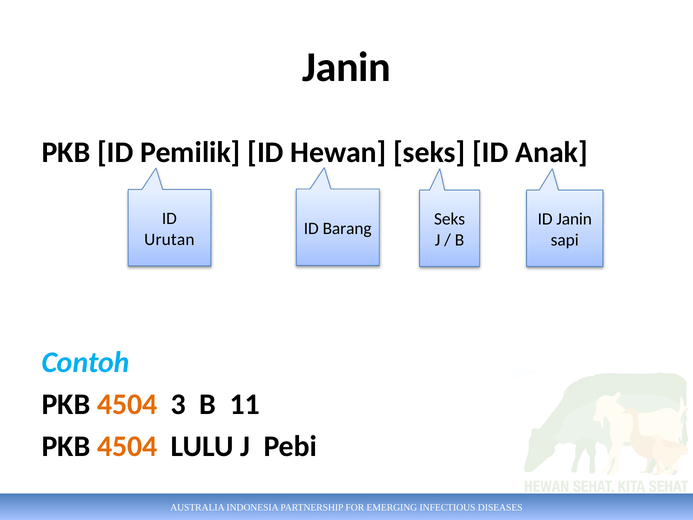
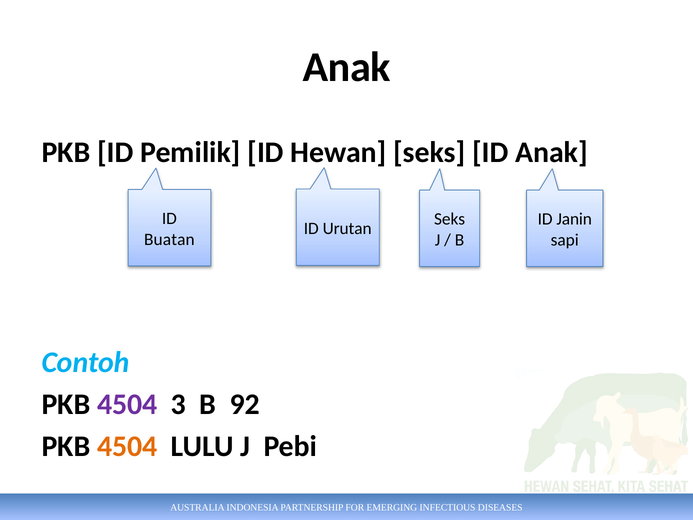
Janin at (347, 67): Janin -> Anak
Barang: Barang -> Urutan
Urutan: Urutan -> Buatan
4504 at (127, 404) colour: orange -> purple
11: 11 -> 92
